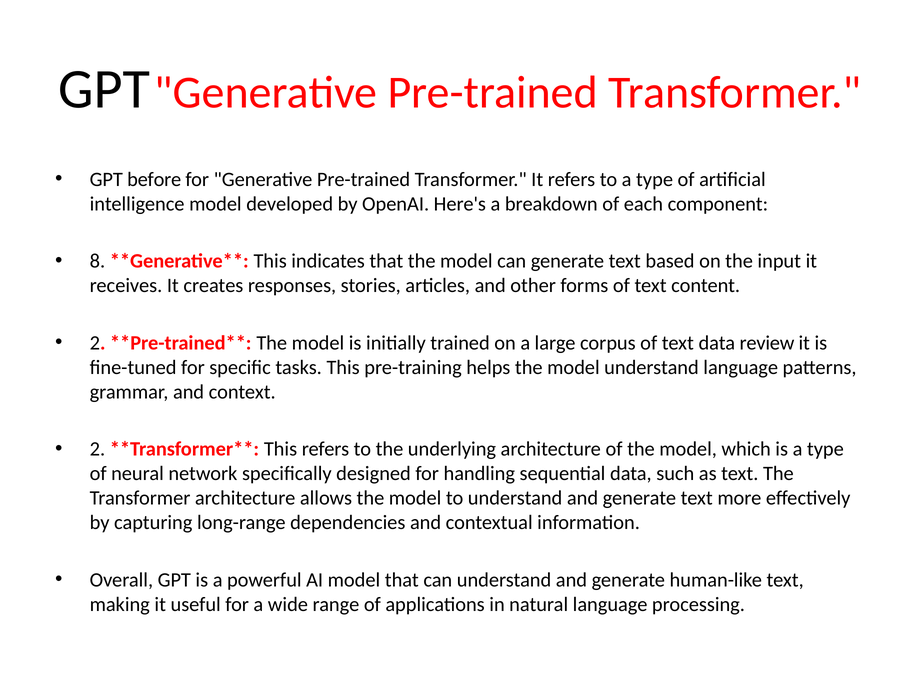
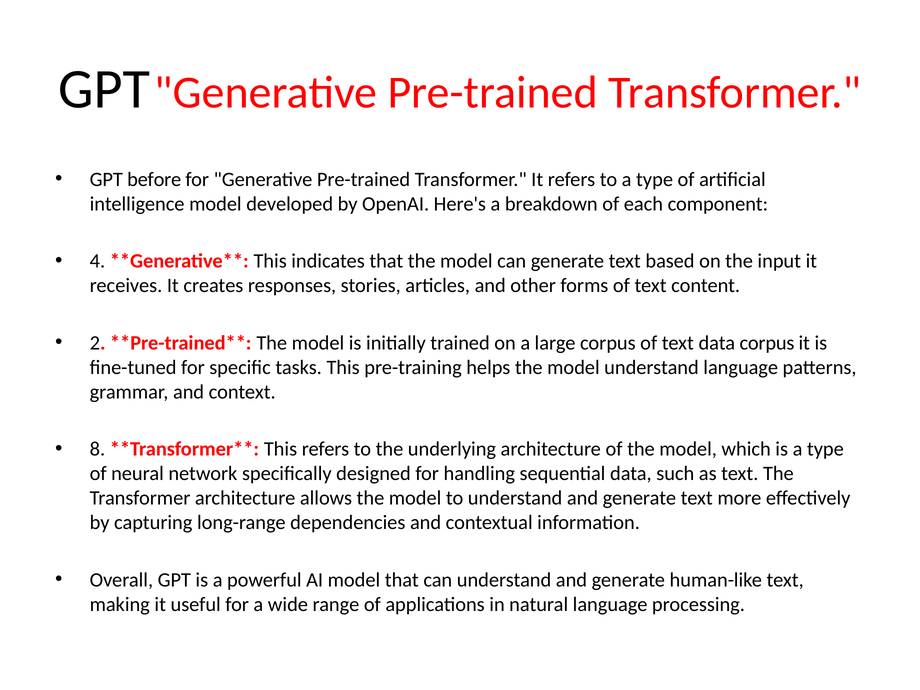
8: 8 -> 4
data review: review -> corpus
2 at (97, 449): 2 -> 8
